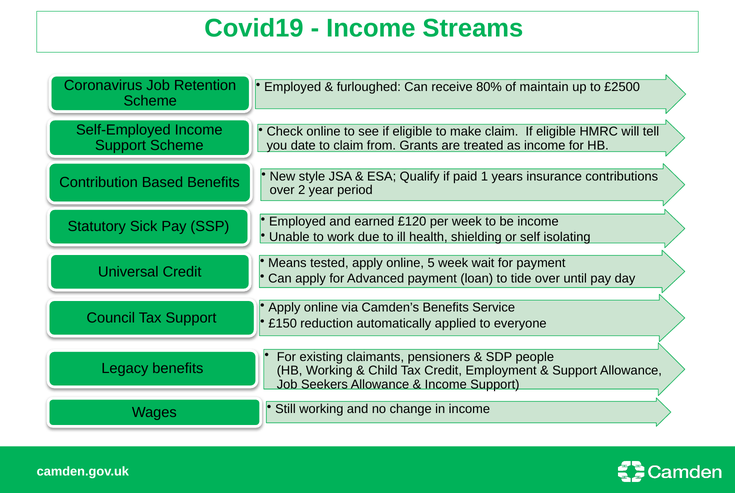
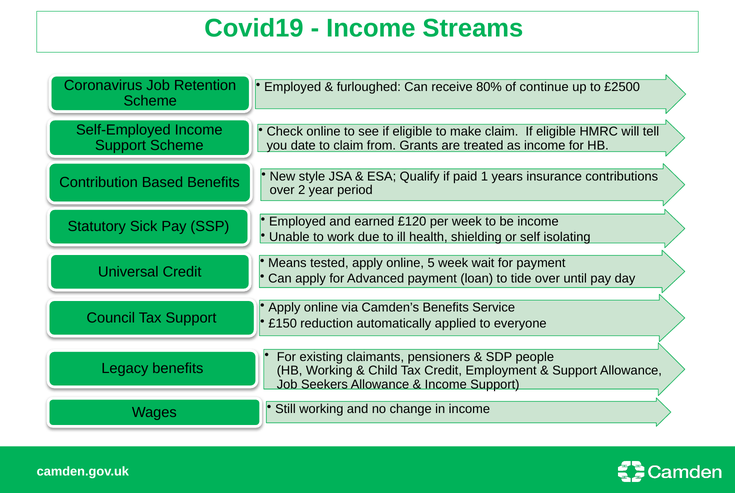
maintain: maintain -> continue
